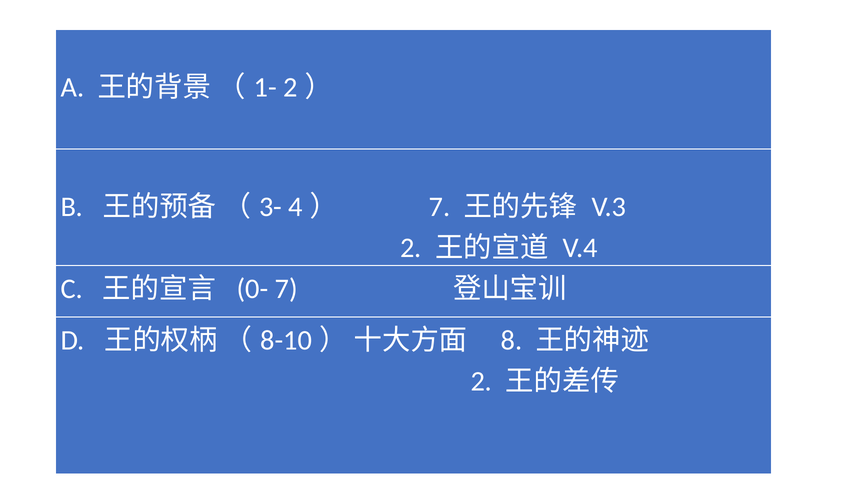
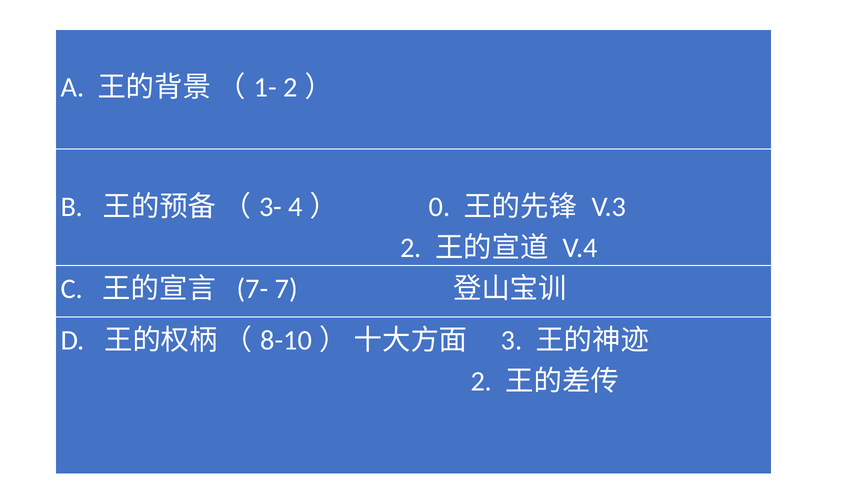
4） 7: 7 -> 0
0-: 0- -> 7-
8: 8 -> 3
